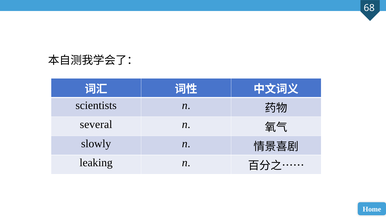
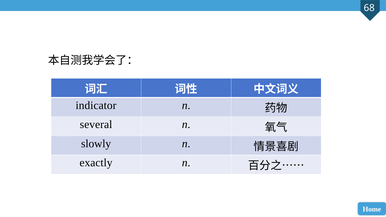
scientists: scientists -> indicator
leaking: leaking -> exactly
